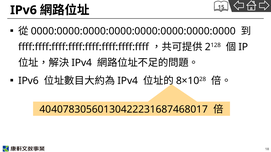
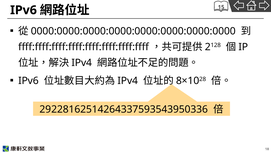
40407830560130422231687468017: 40407830560130422231687468017 -> 29228162514264337593543950336
